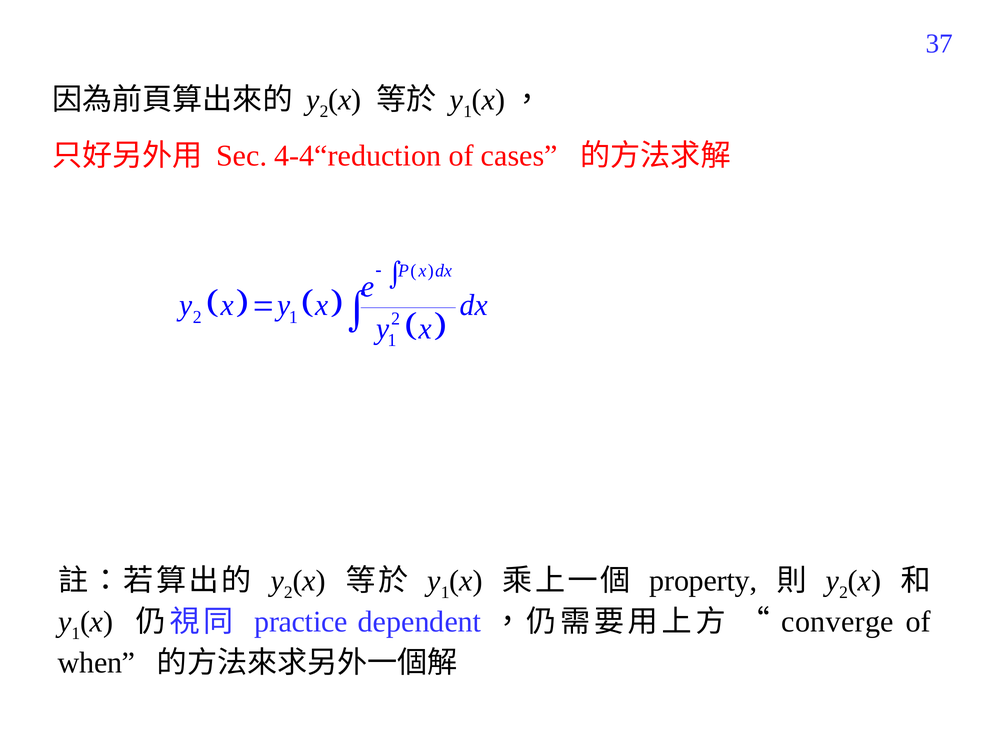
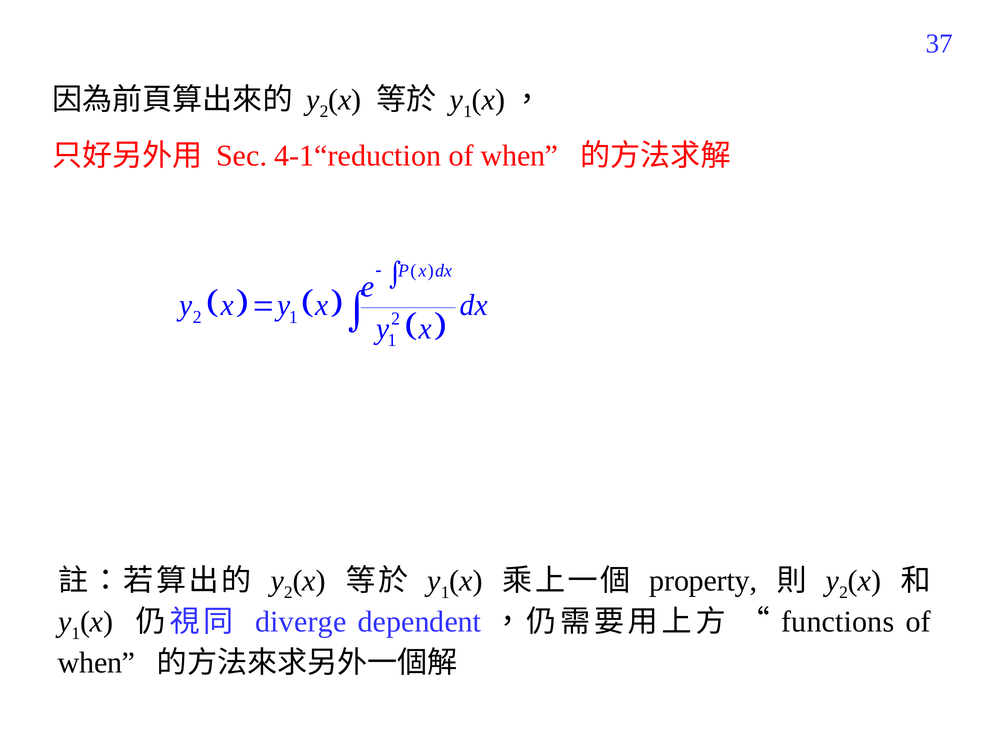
4-4“reduction: 4-4“reduction -> 4-1“reduction
cases at (519, 156): cases -> when
practice: practice -> diverge
converge: converge -> functions
